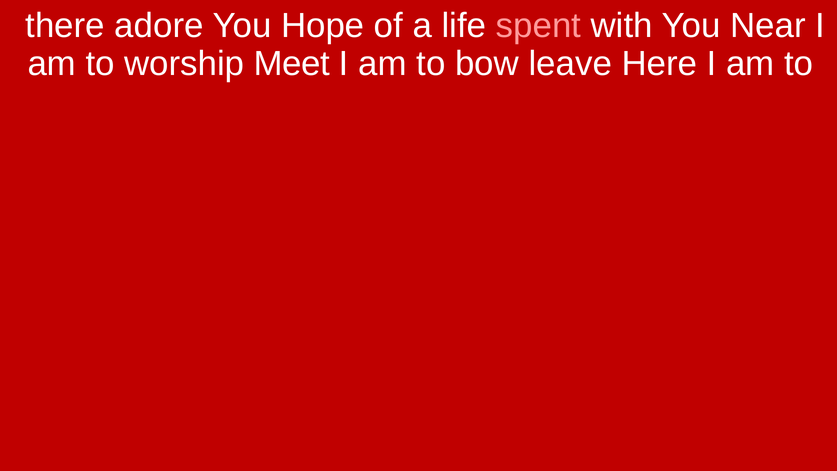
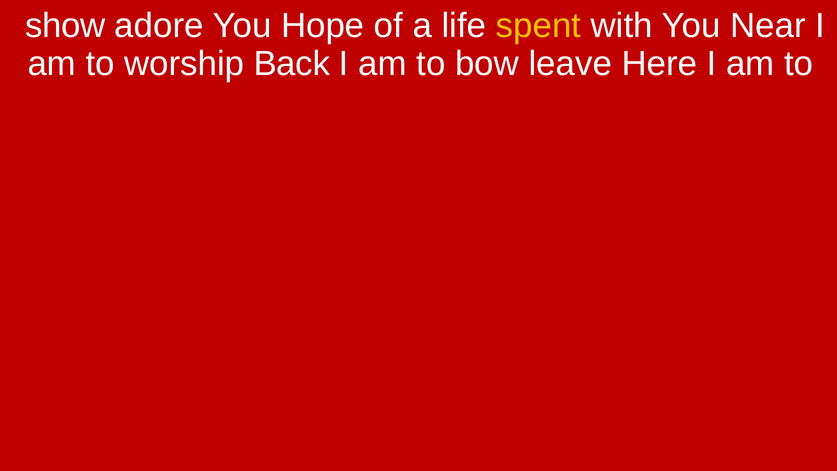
there: there -> show
spent colour: pink -> yellow
Meet: Meet -> Back
